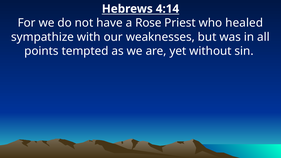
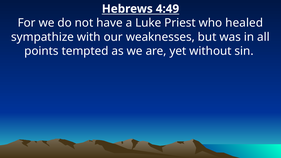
4:14: 4:14 -> 4:49
Rose: Rose -> Luke
